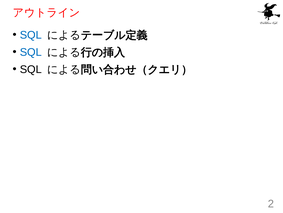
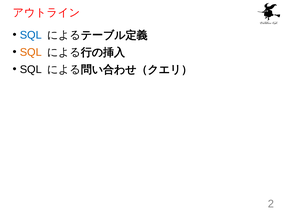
SQL at (31, 52) colour: blue -> orange
